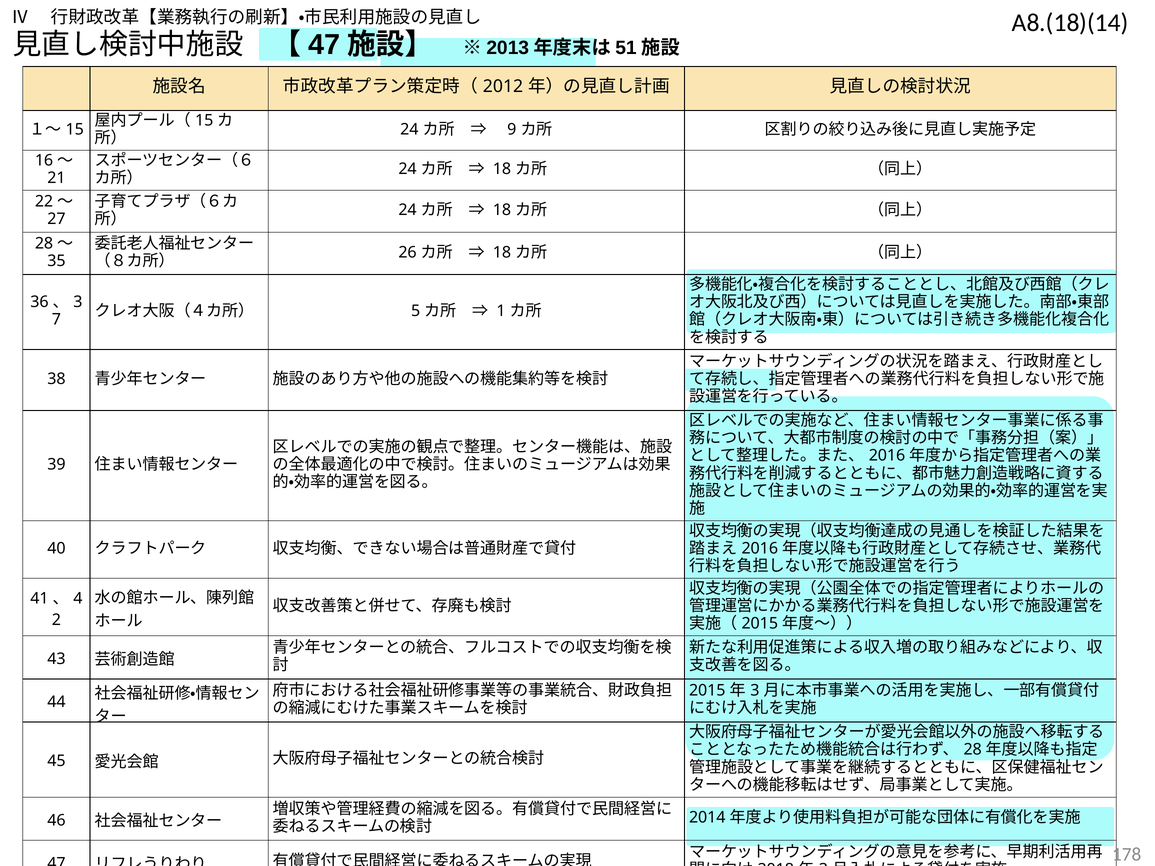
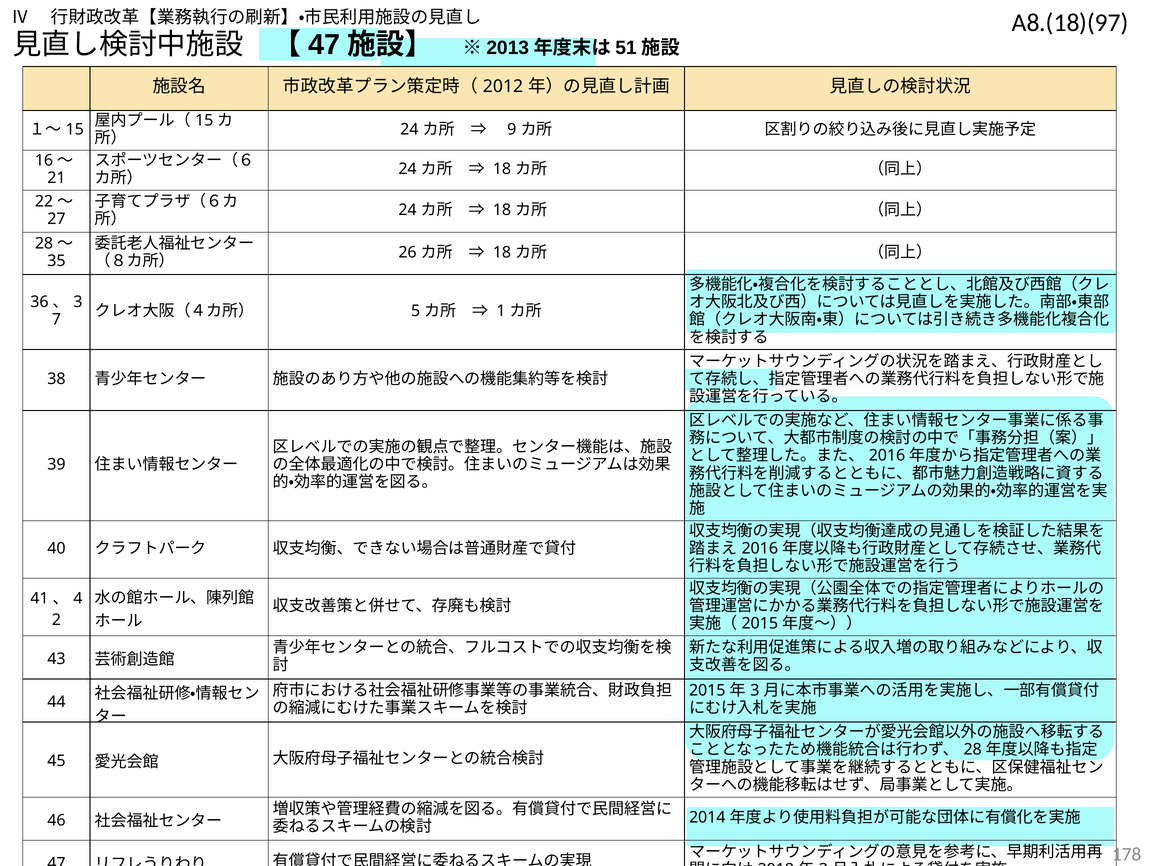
A8.(18)(14: A8.(18)(14 -> A8.(18)(97
